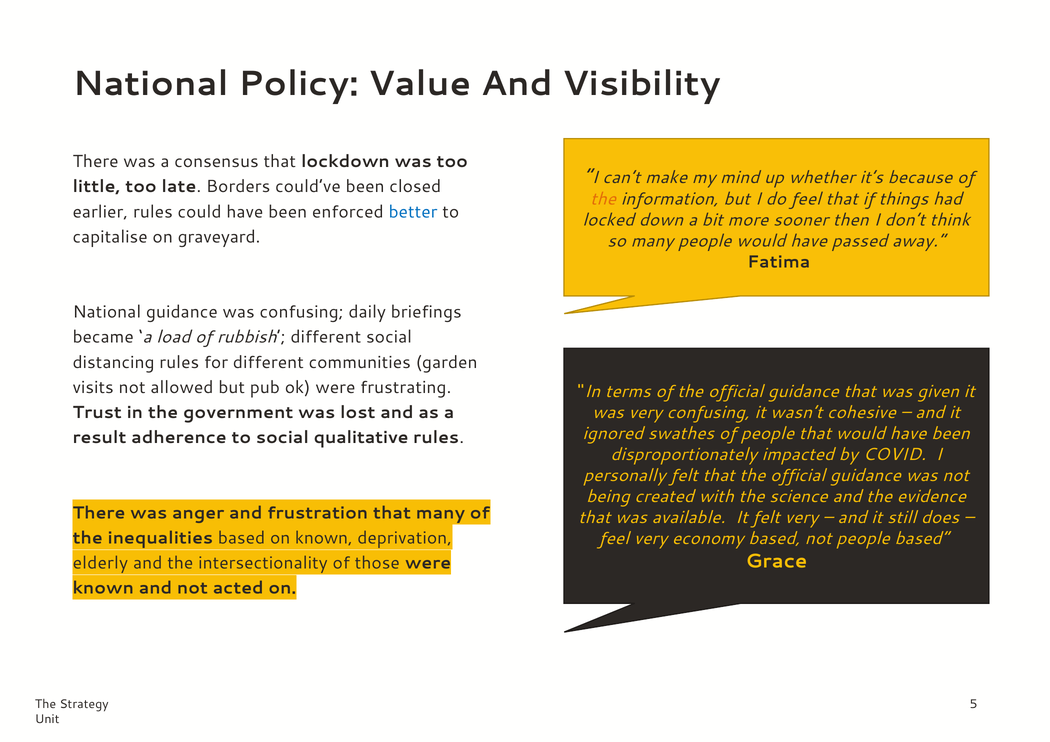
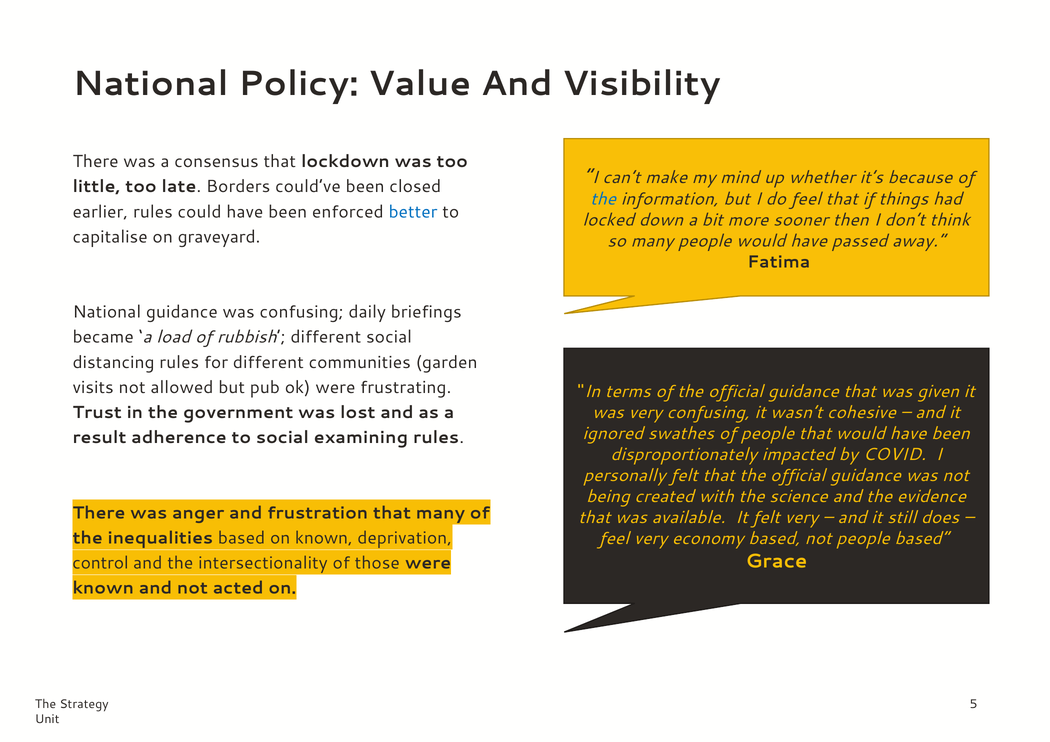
the at (603, 199) colour: orange -> blue
qualitative: qualitative -> examining
elderly: elderly -> control
